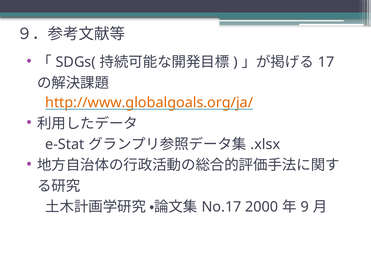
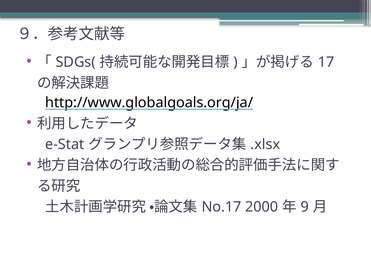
http://www.globalgoals.org/ja/ colour: orange -> black
